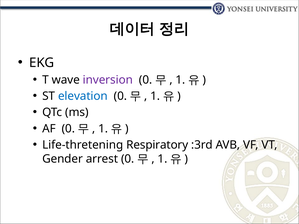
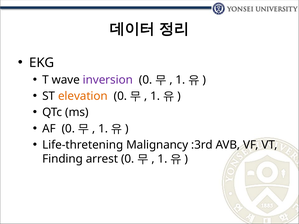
elevation colour: blue -> orange
Respiratory: Respiratory -> Malignancy
Gender: Gender -> Finding
